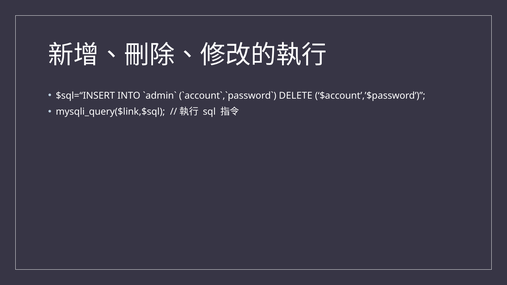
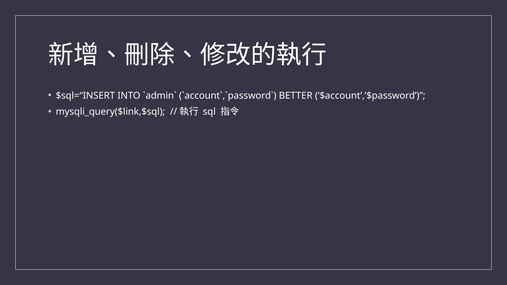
DELETE: DELETE -> BETTER
